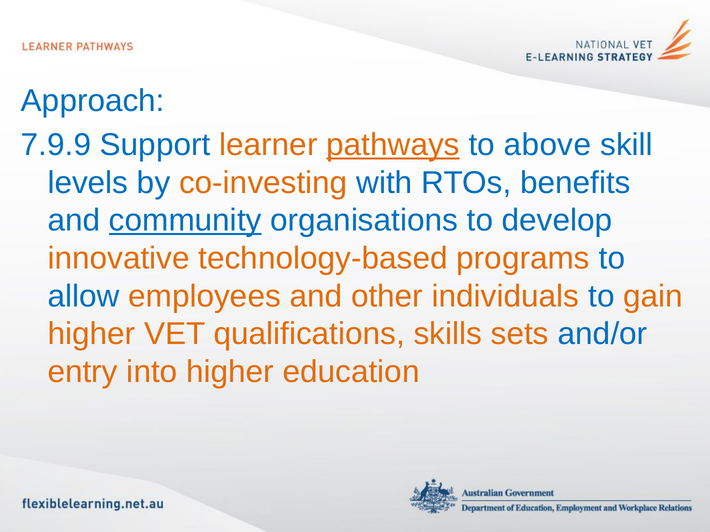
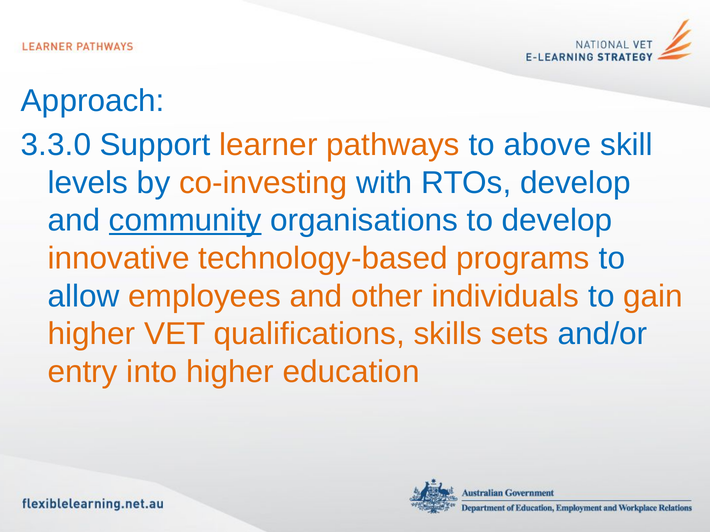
7.9.9: 7.9.9 -> 3.3.0
pathways underline: present -> none
RTOs benefits: benefits -> develop
